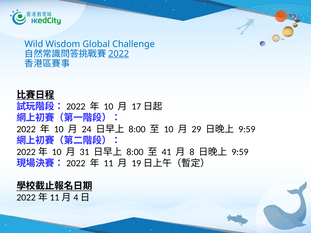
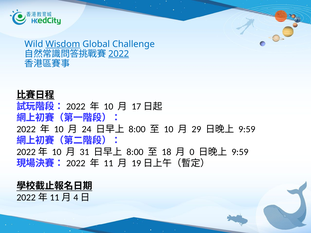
Wisdom underline: none -> present
41: 41 -> 18
8: 8 -> 0
